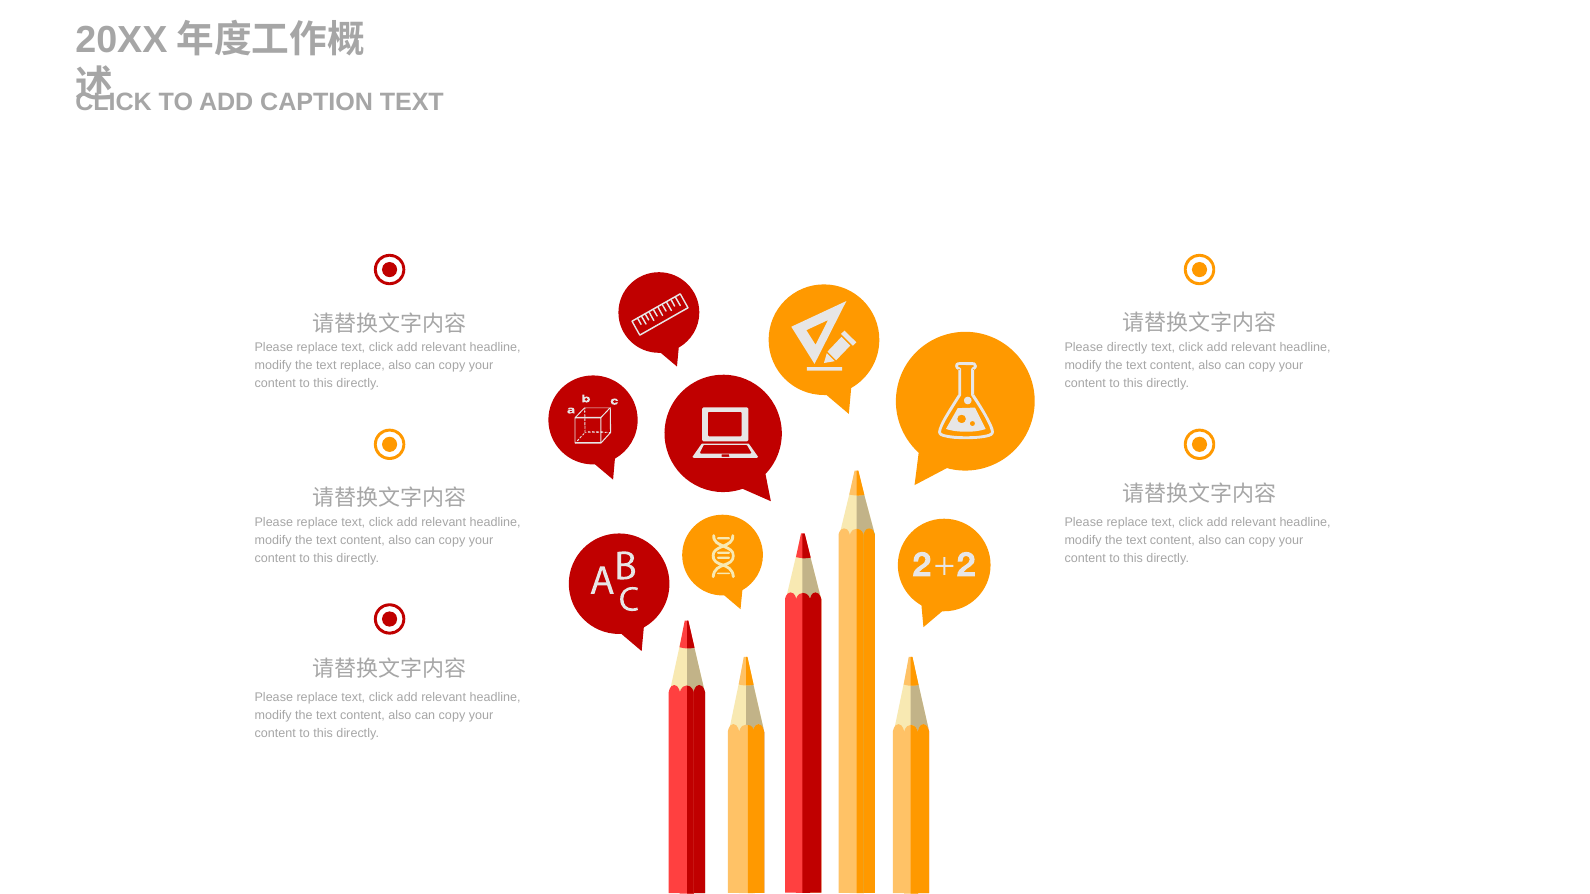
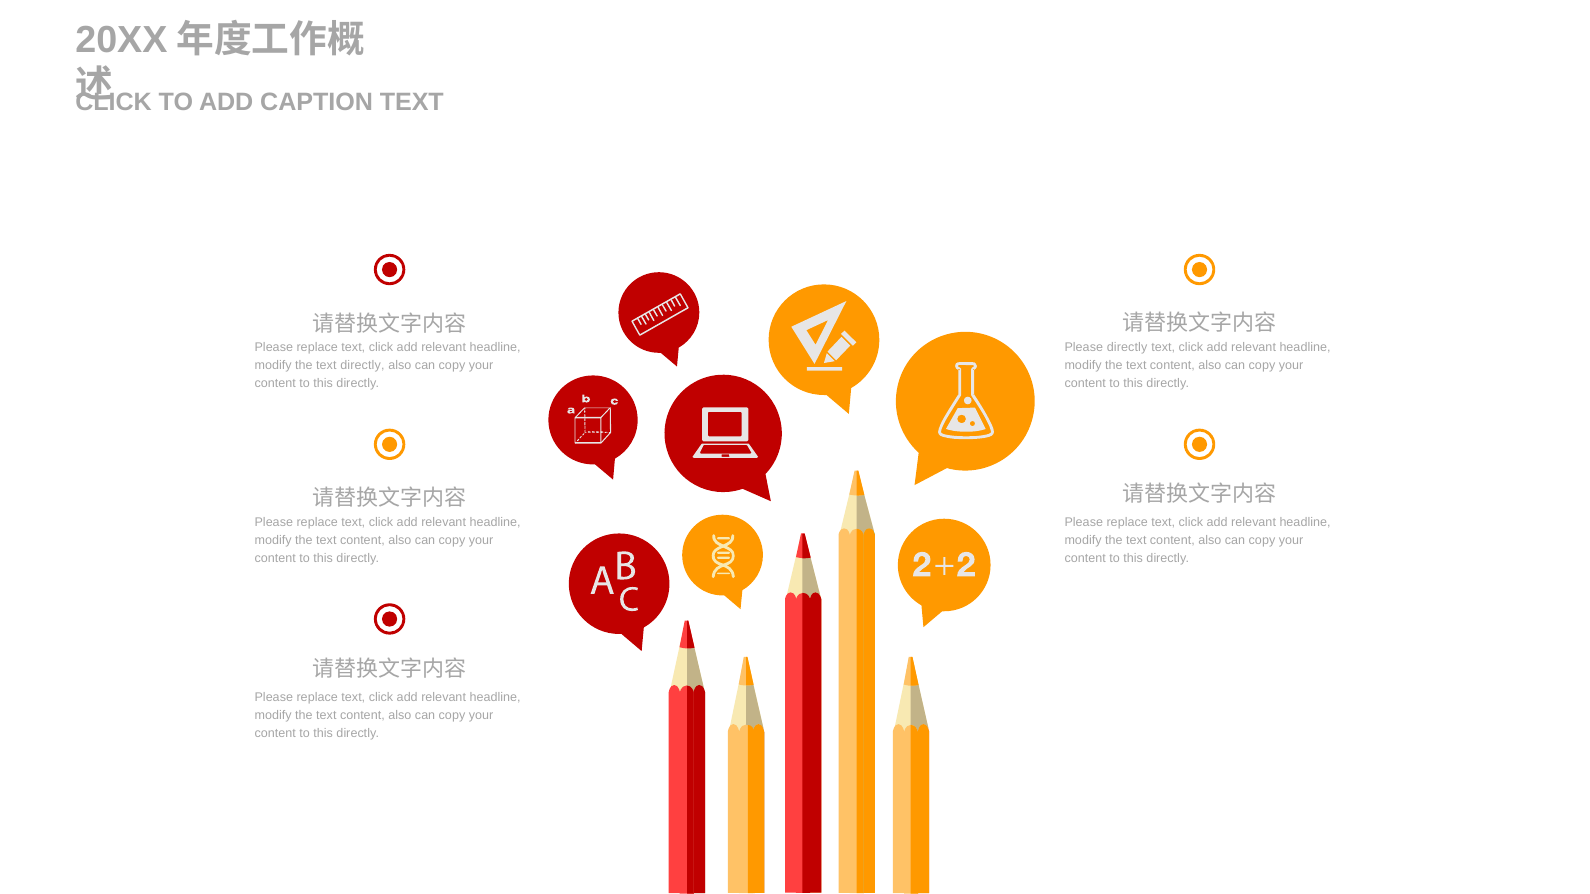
text replace: replace -> directly
